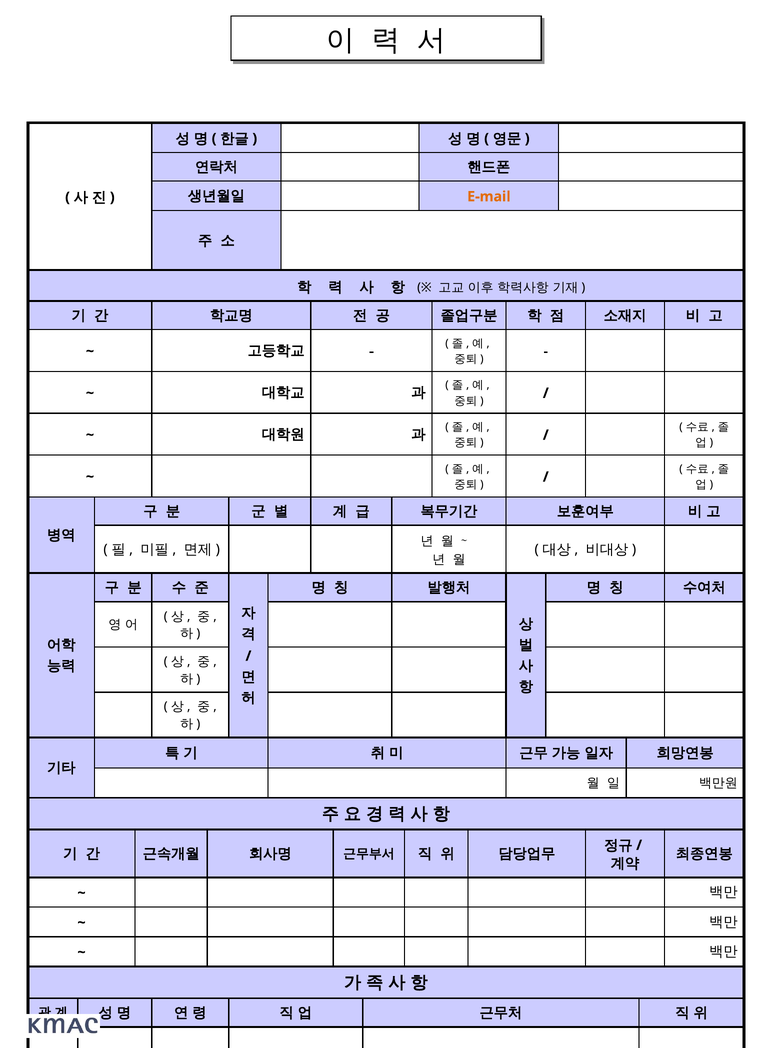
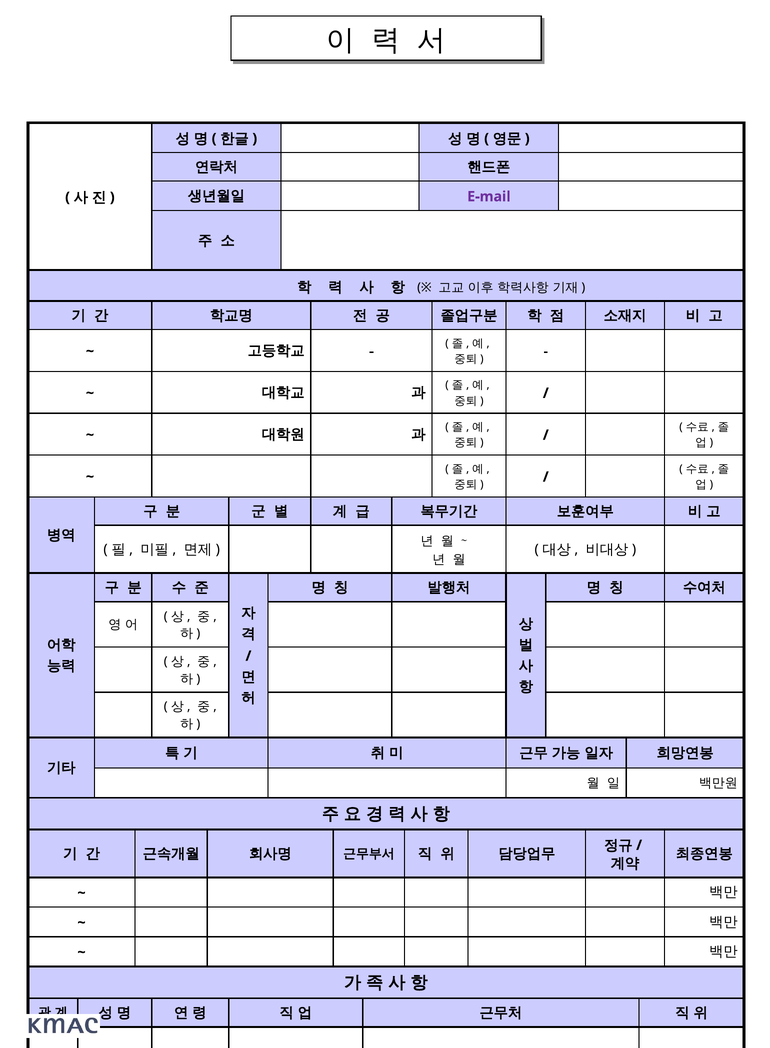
E-mail colour: orange -> purple
